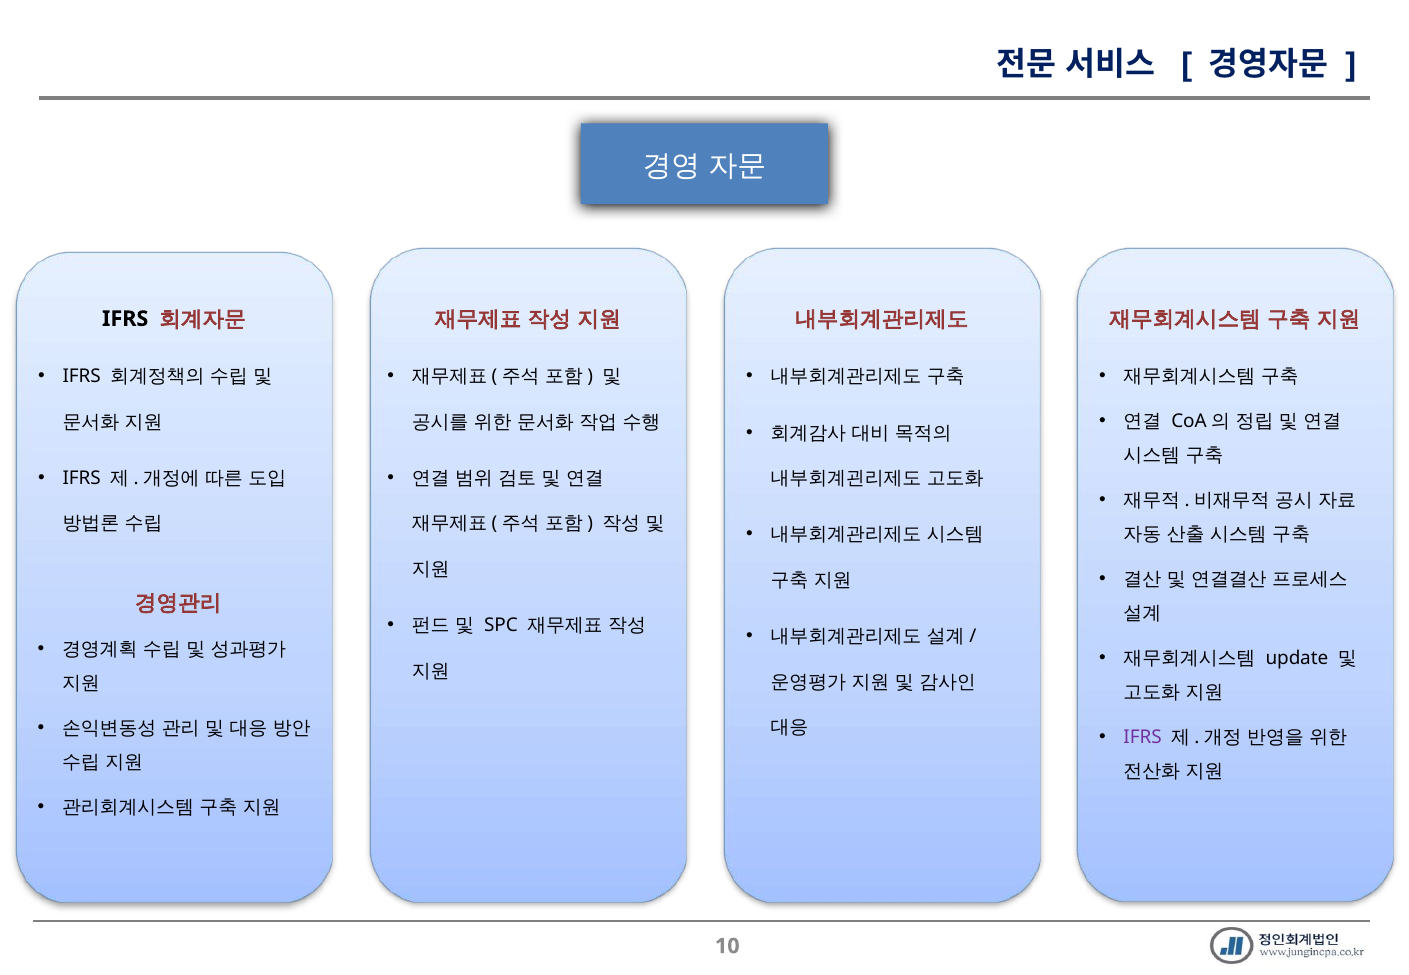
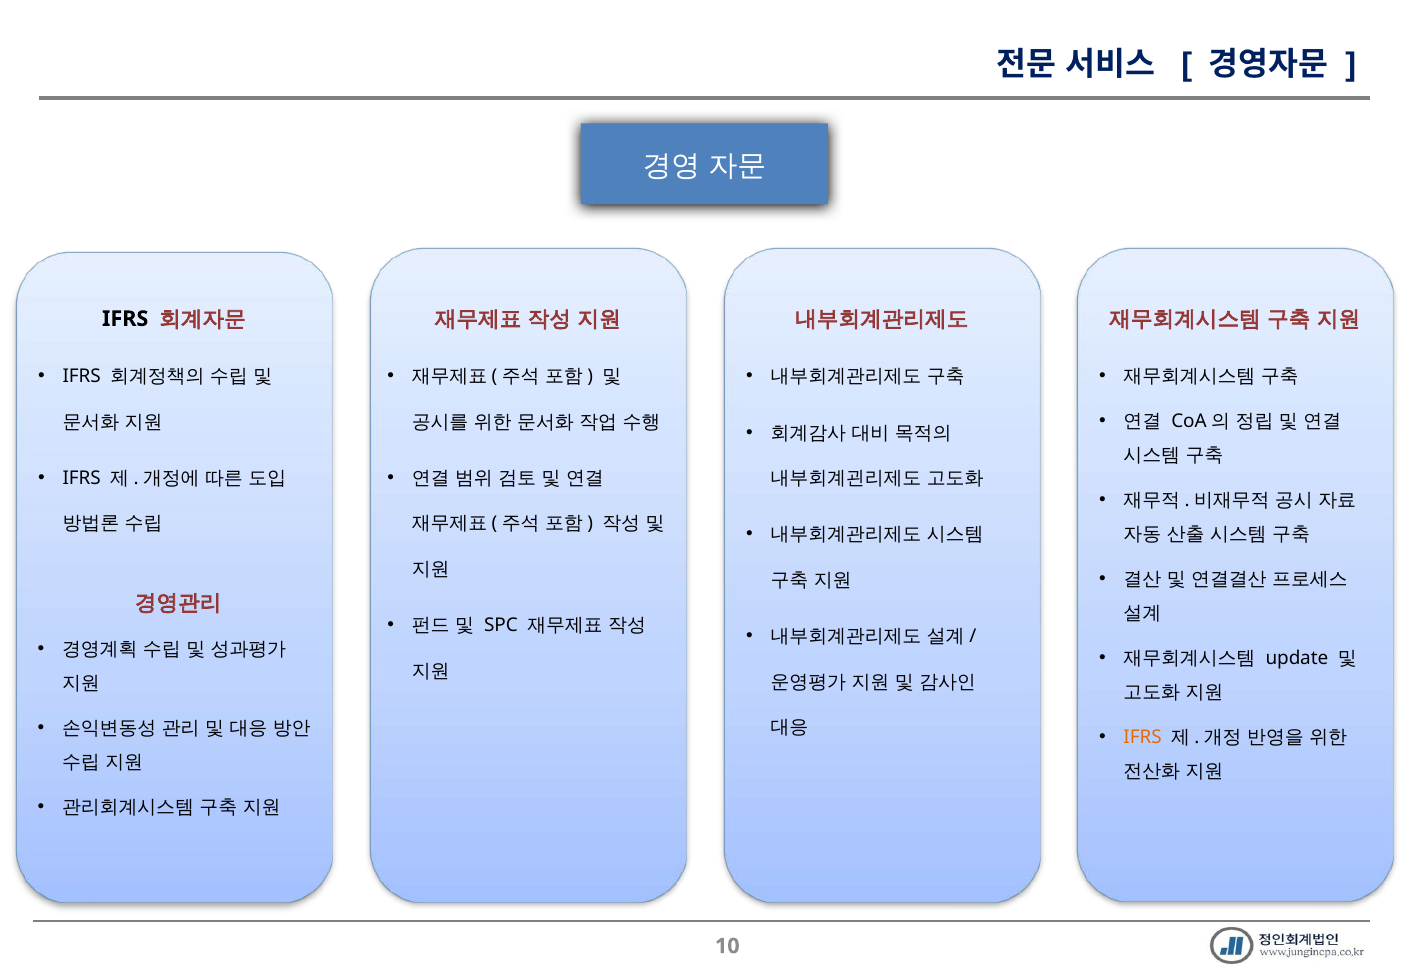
IFRS at (1143, 738) colour: purple -> orange
